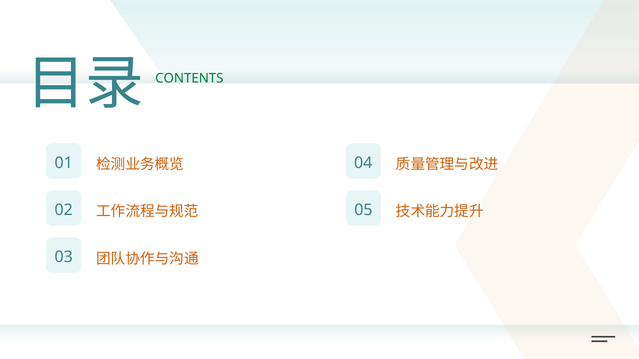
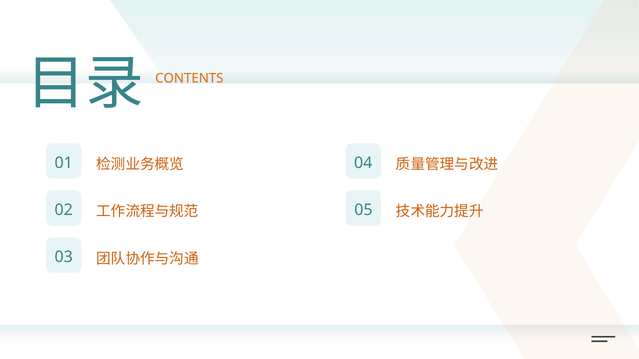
CONTENTS colour: green -> orange
